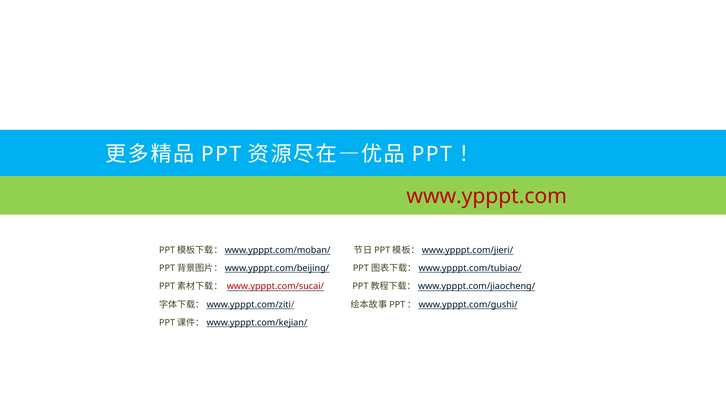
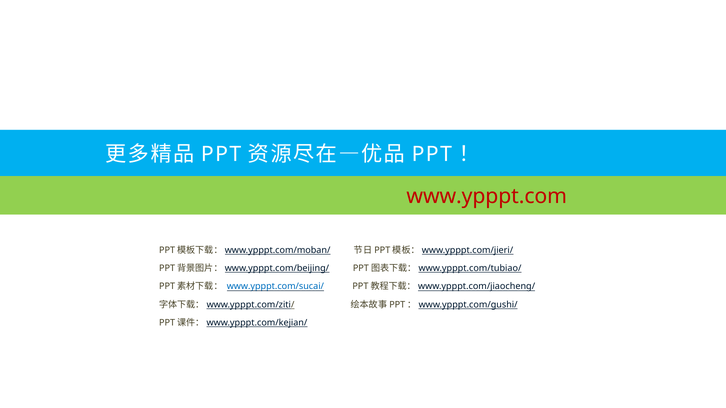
www.ypppt.com/sucai/ colour: red -> blue
